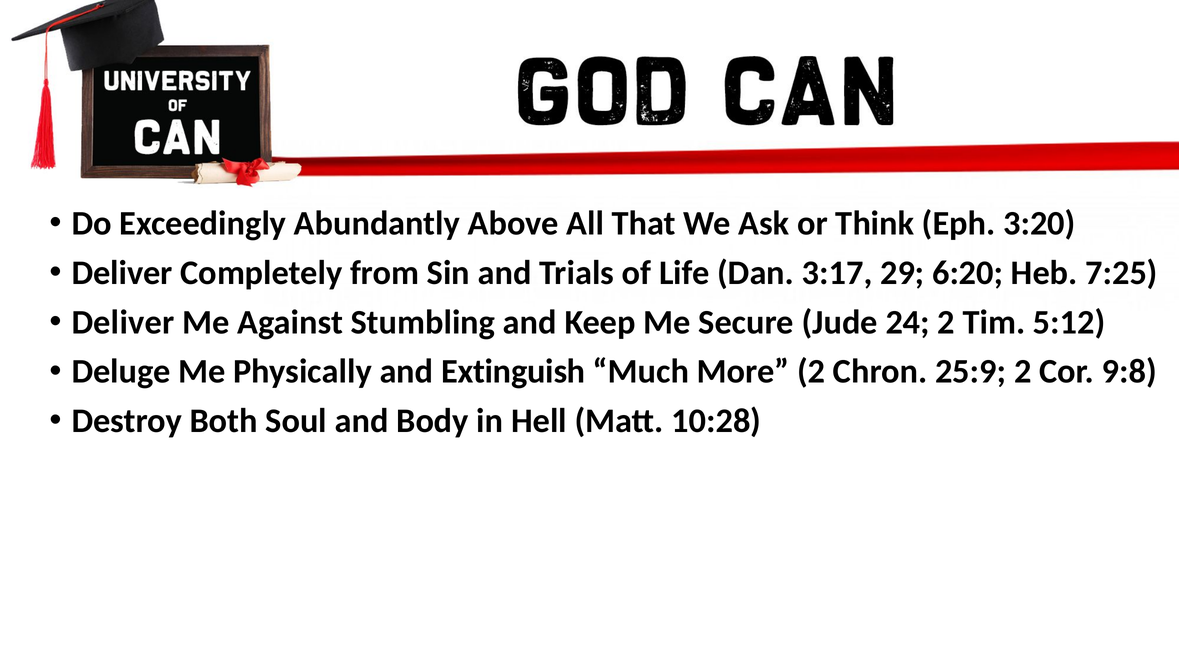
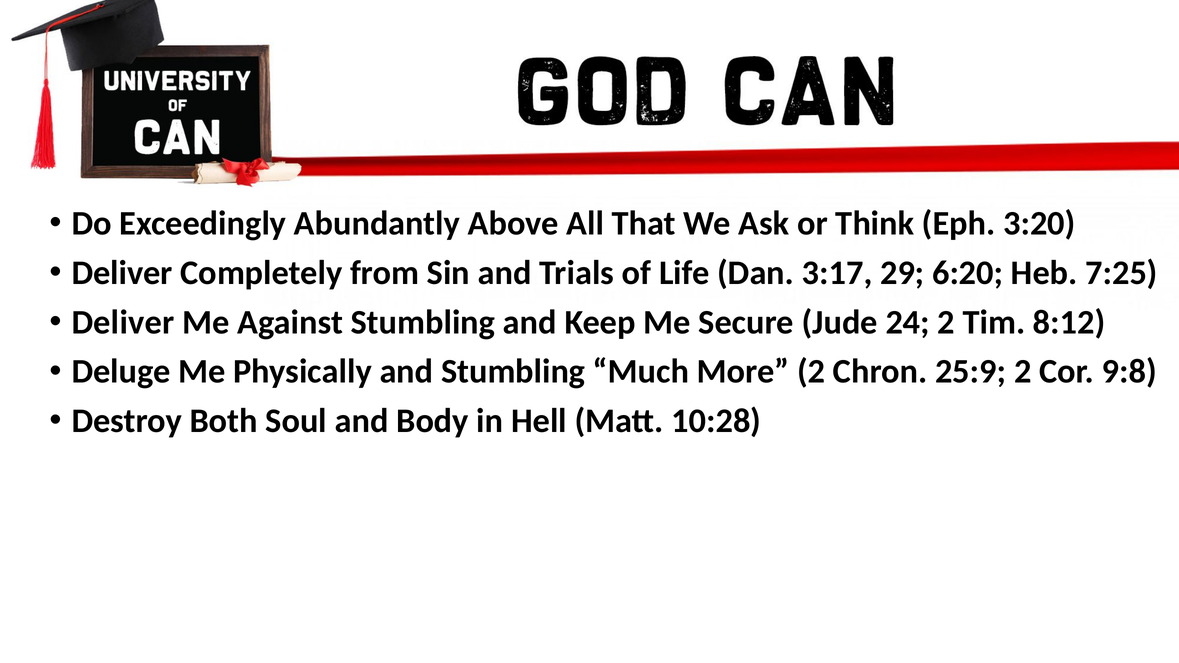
5:12: 5:12 -> 8:12
and Extinguish: Extinguish -> Stumbling
